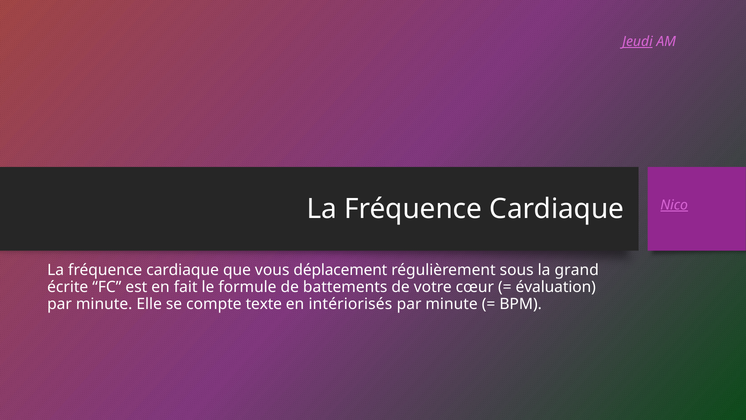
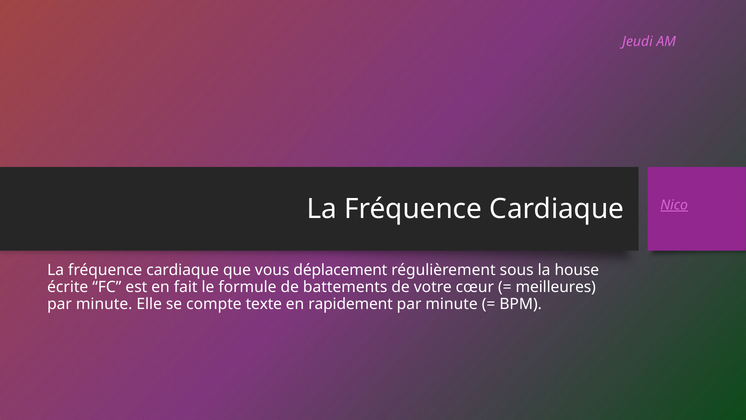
Jeudi underline: present -> none
grand: grand -> house
évaluation: évaluation -> meilleures
intériorisés: intériorisés -> rapidement
